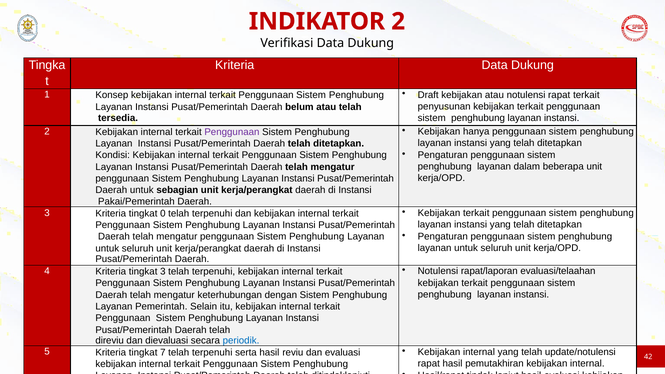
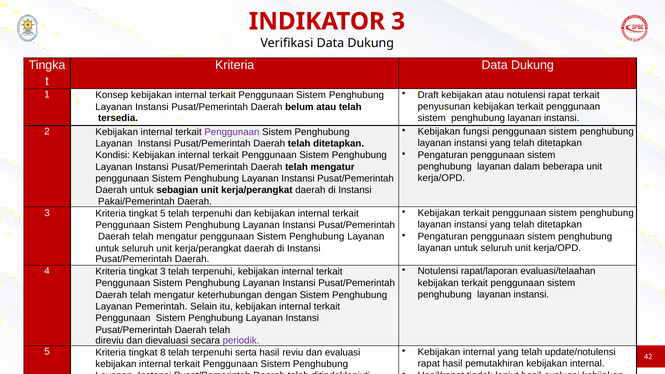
INDIKATOR 2: 2 -> 3
hanya: hanya -> fungsi
tingkat 0: 0 -> 5
periodik colour: blue -> purple
7: 7 -> 8
